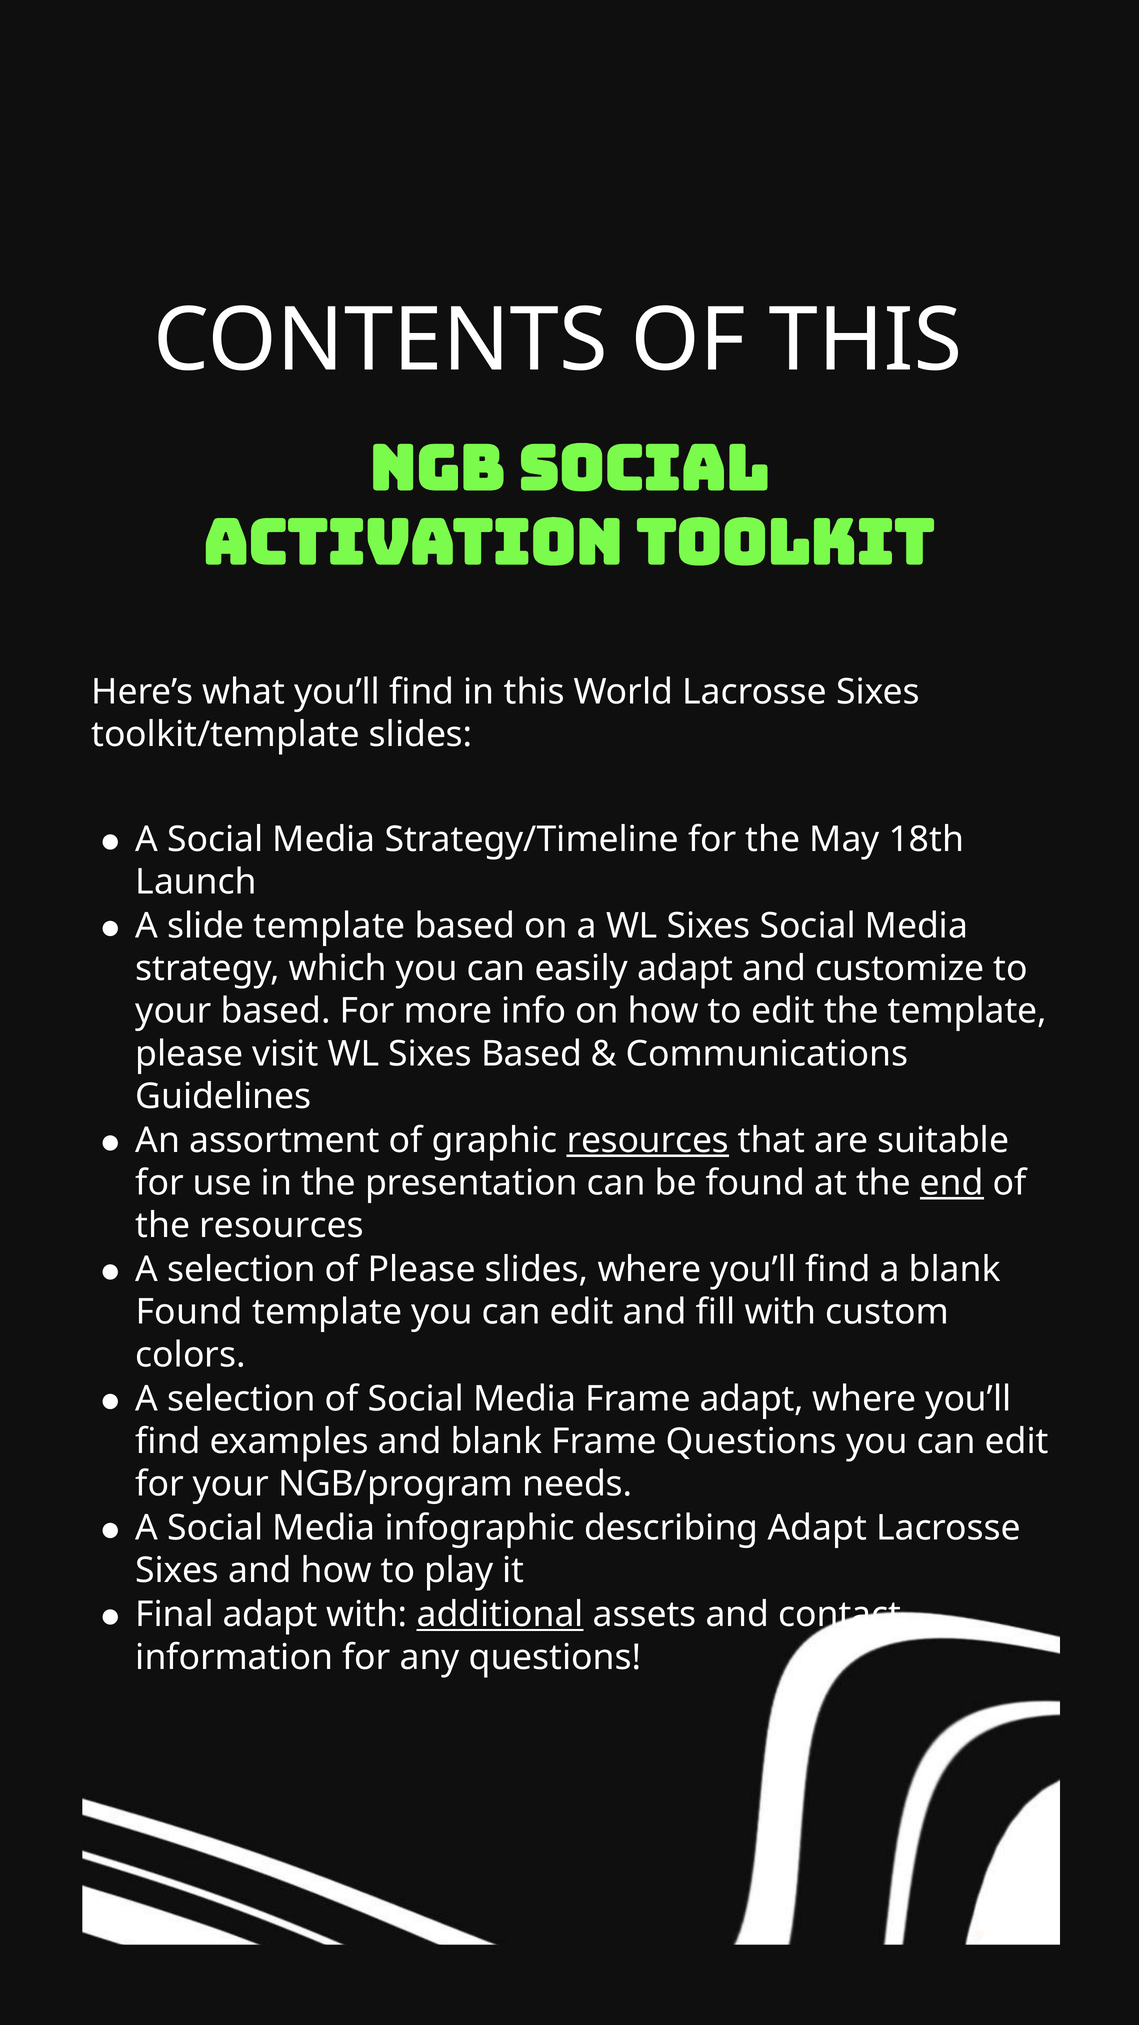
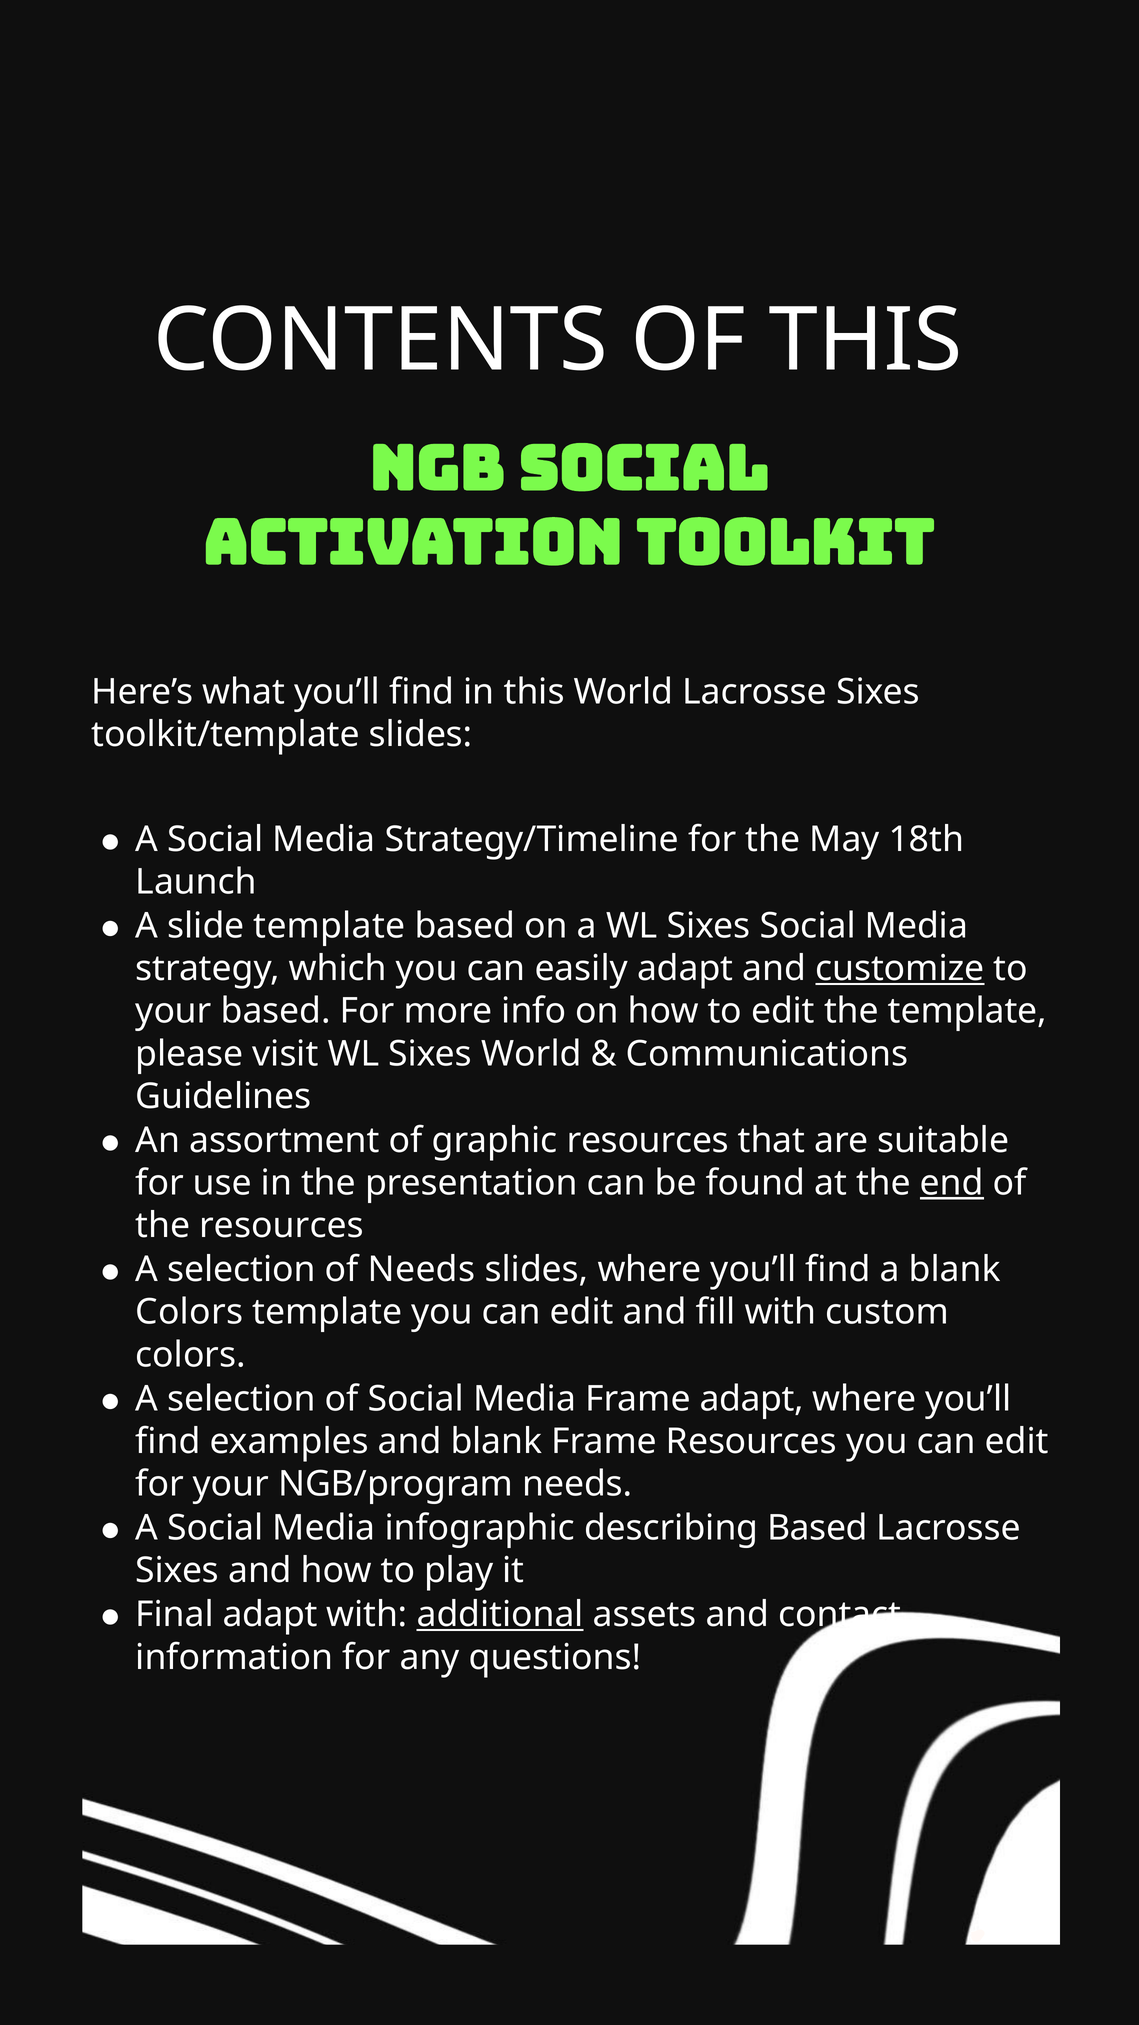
customize underline: none -> present
Sixes Based: Based -> World
resources at (648, 1140) underline: present -> none
of Please: Please -> Needs
Found at (189, 1312): Found -> Colors
Frame Questions: Questions -> Resources
describing Adapt: Adapt -> Based
